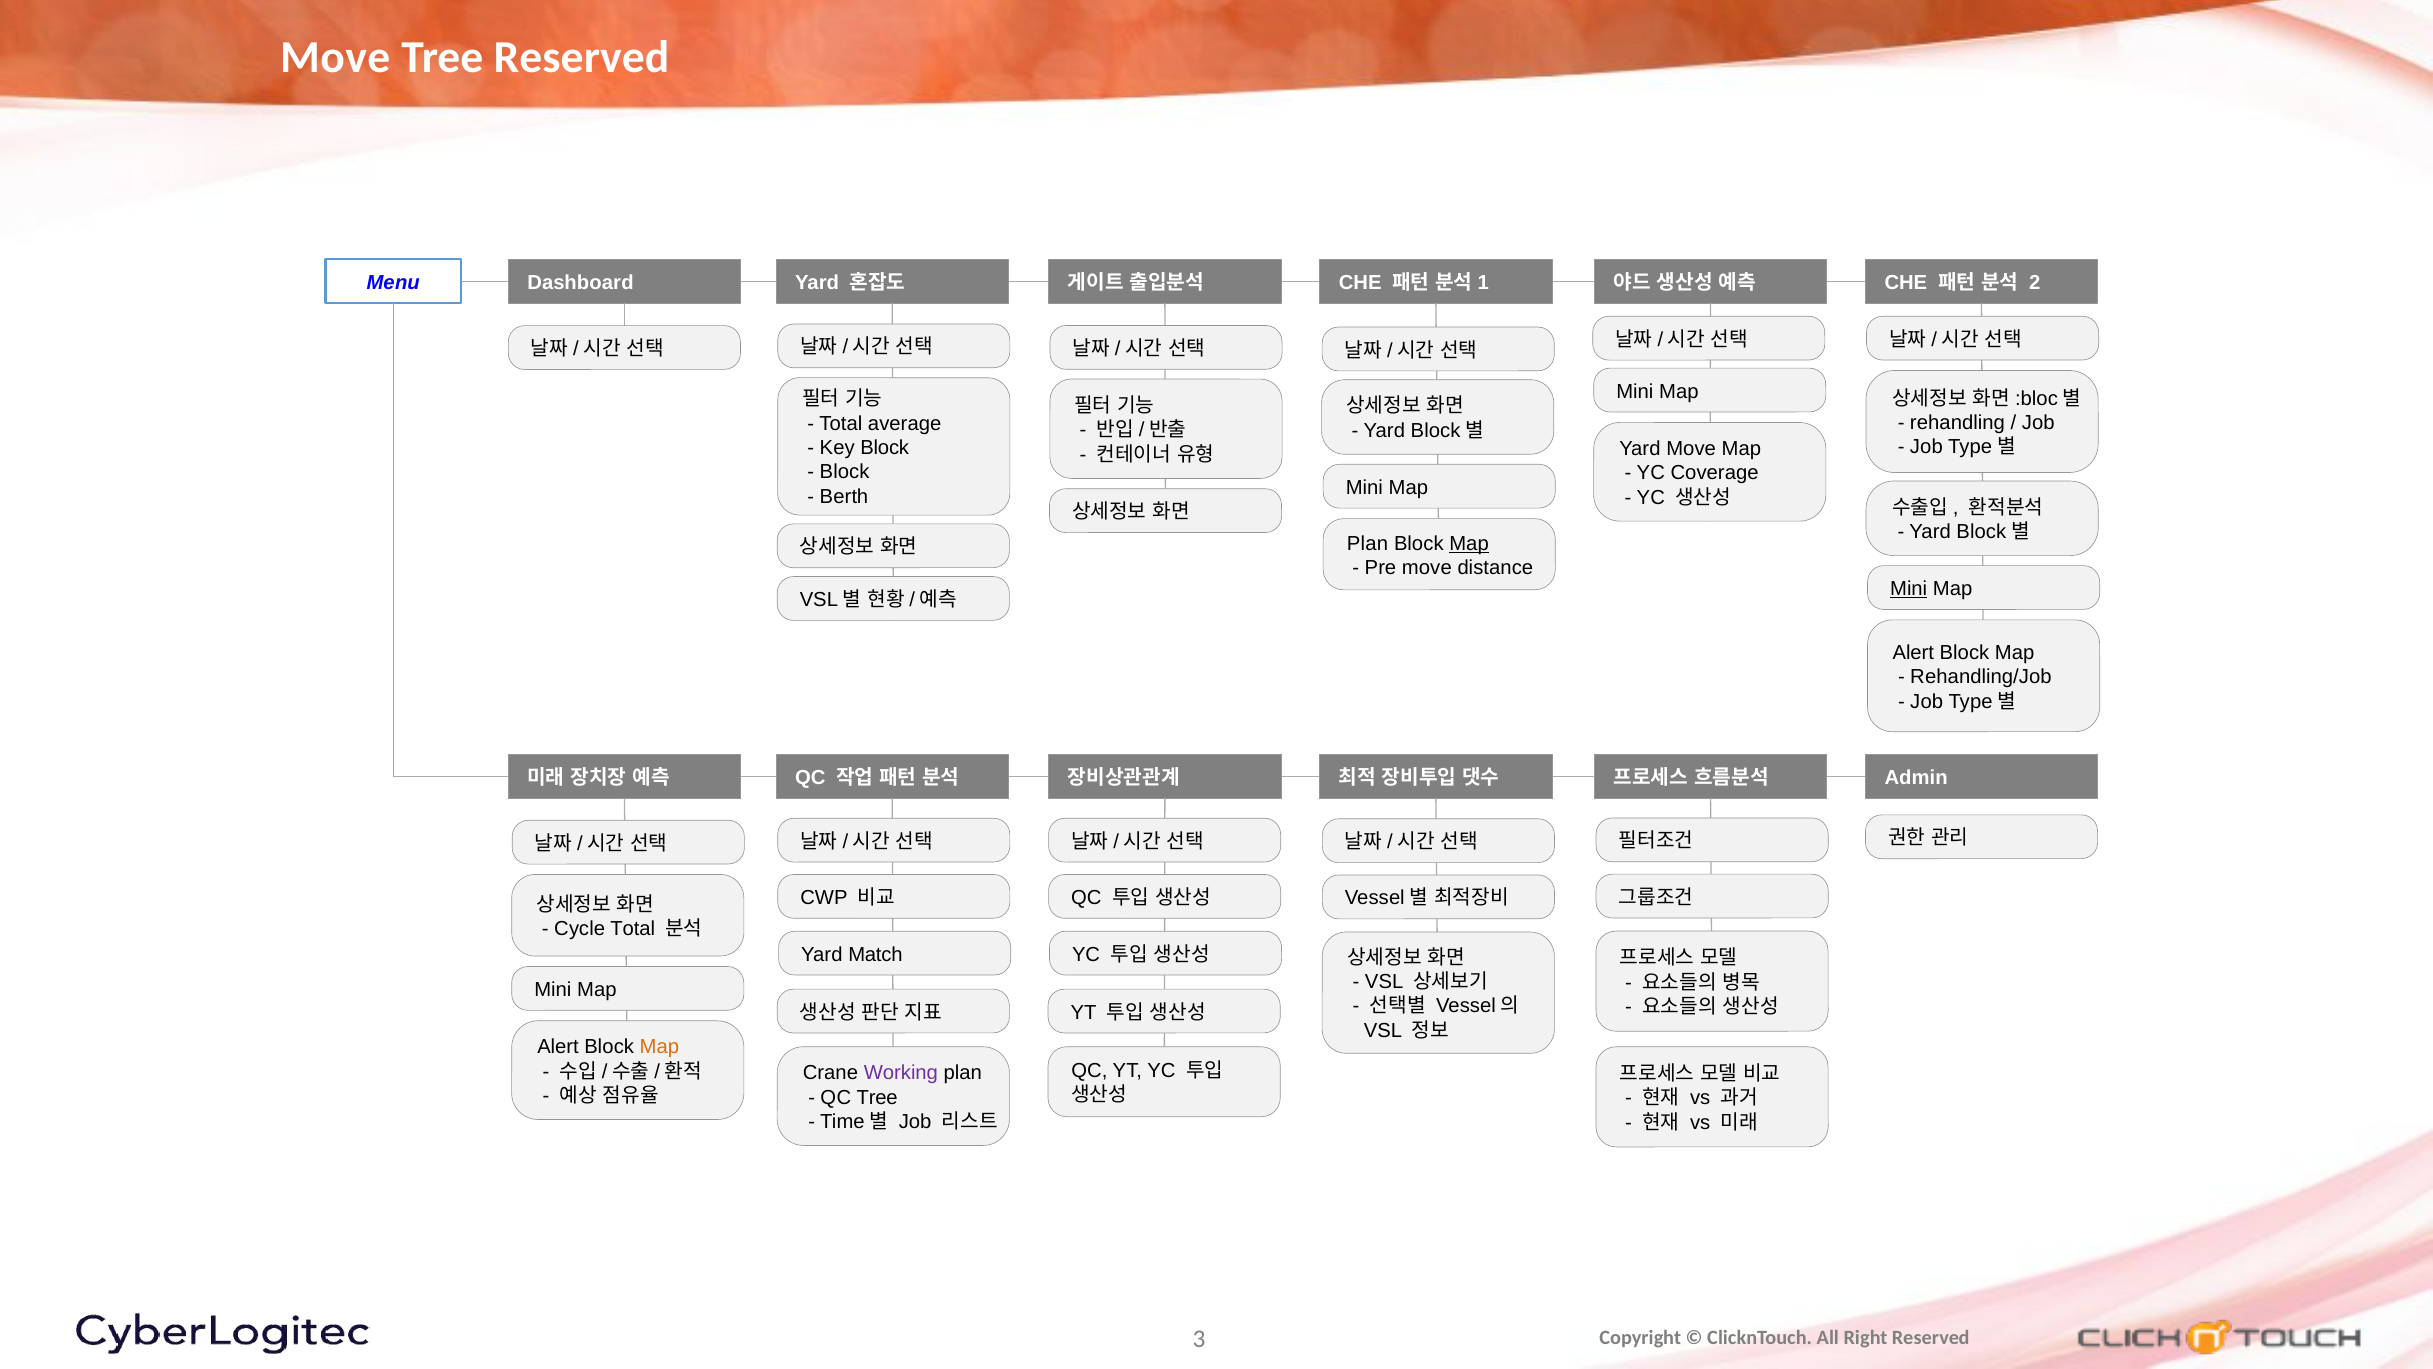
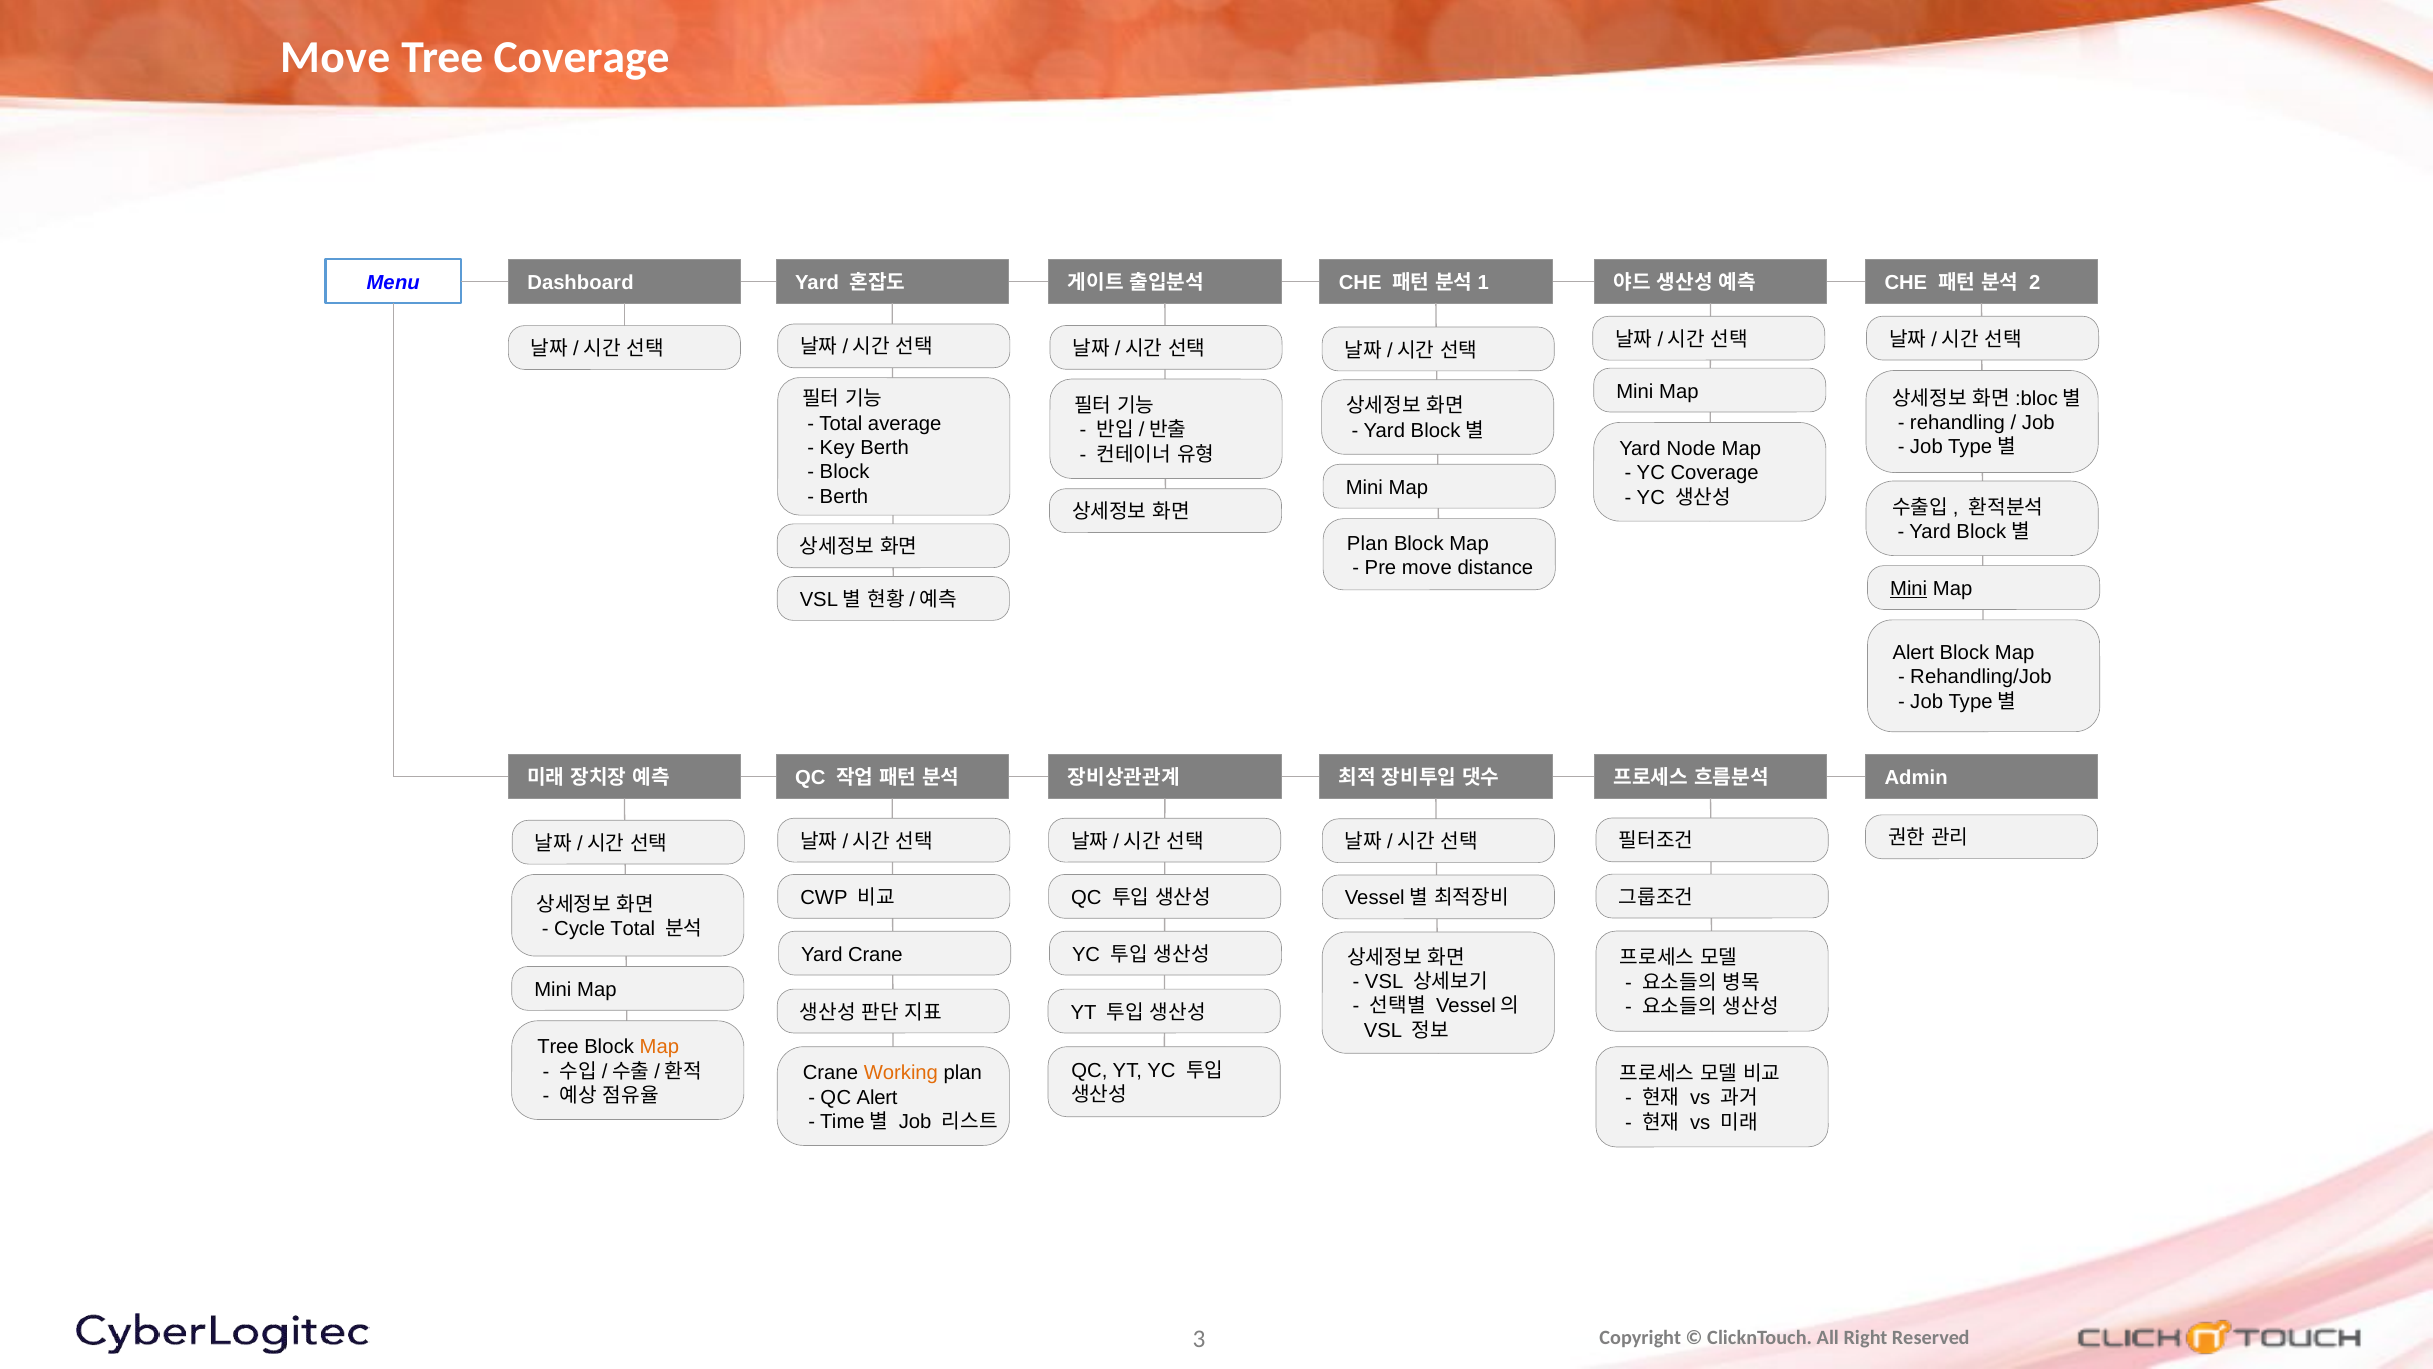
Tree Reserved: Reserved -> Coverage
Key Block: Block -> Berth
Yard Move: Move -> Node
Map at (1469, 543) underline: present -> none
Yard Match: Match -> Crane
Alert at (558, 1047): Alert -> Tree
Working colour: purple -> orange
QC Tree: Tree -> Alert
